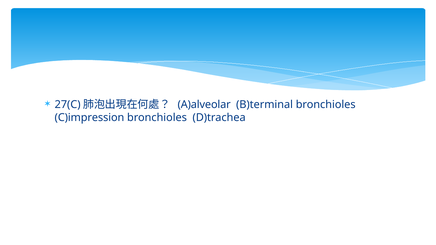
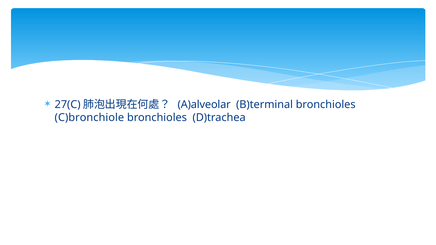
C)impression: C)impression -> C)bronchiole
